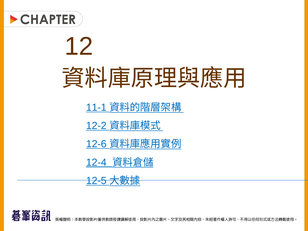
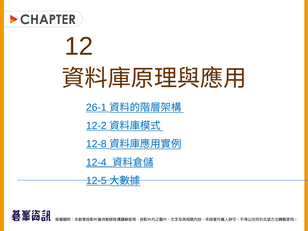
11-1: 11-1 -> 26-1
12-6: 12-6 -> 12-8
